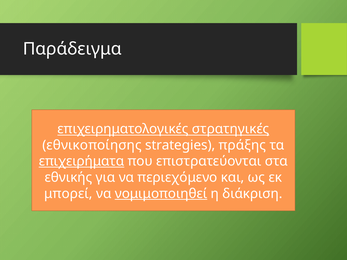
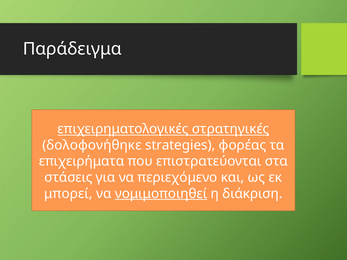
εθνικοποίησης: εθνικοποίησης -> δολοφονήθηκε
πράξης: πράξης -> φορέας
επιχειρήματα underline: present -> none
εθνικής: εθνικής -> στάσεις
